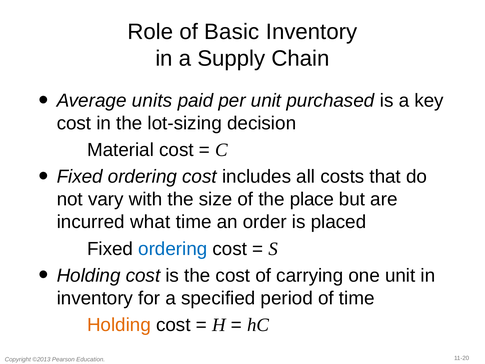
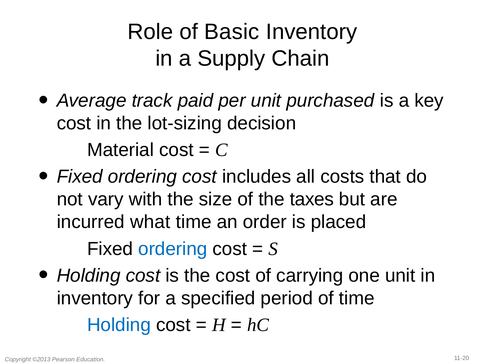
units: units -> track
place: place -> taxes
Holding at (119, 325) colour: orange -> blue
